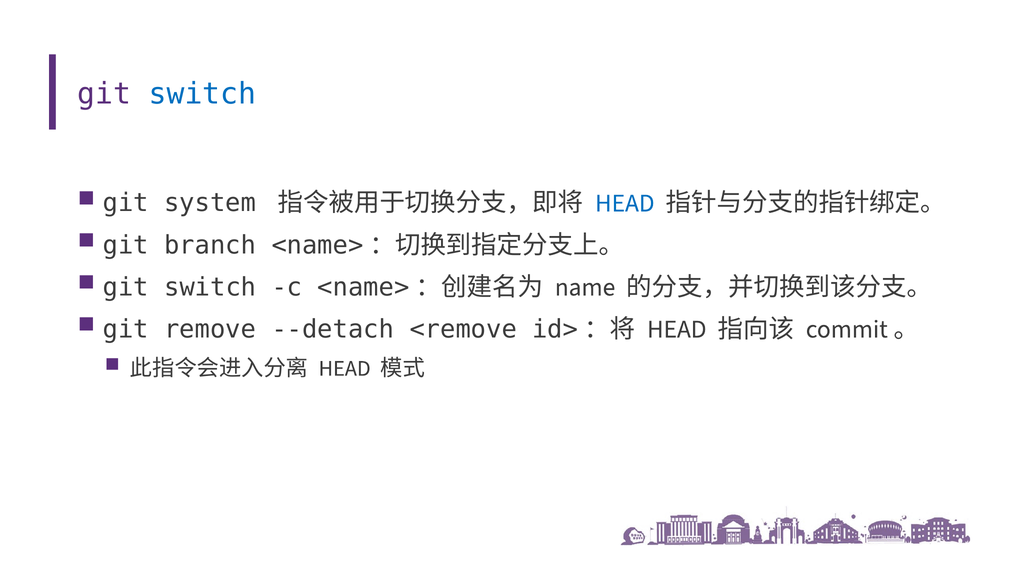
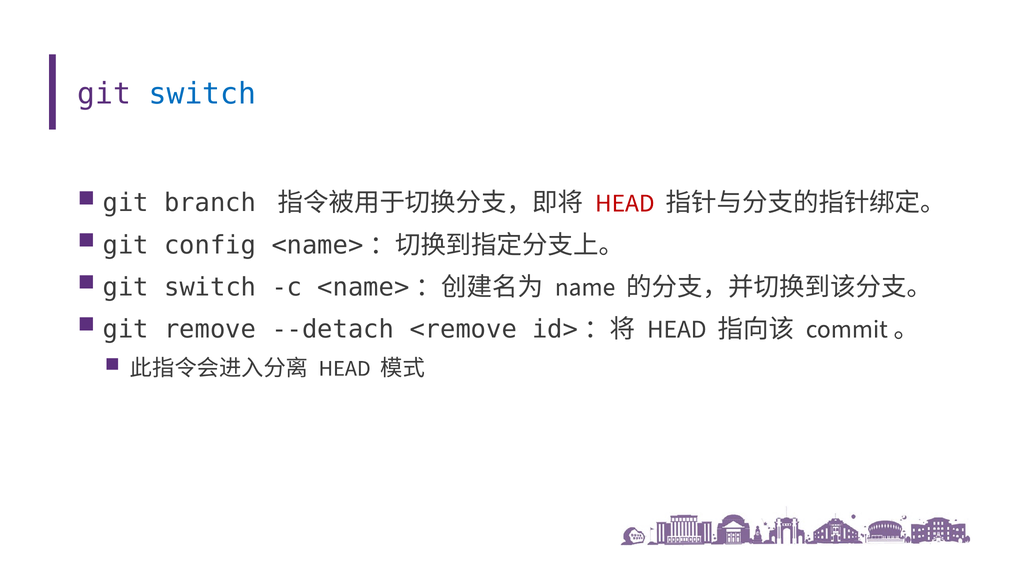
system: system -> branch
HEAD at (625, 203) colour: blue -> red
branch: branch -> config
